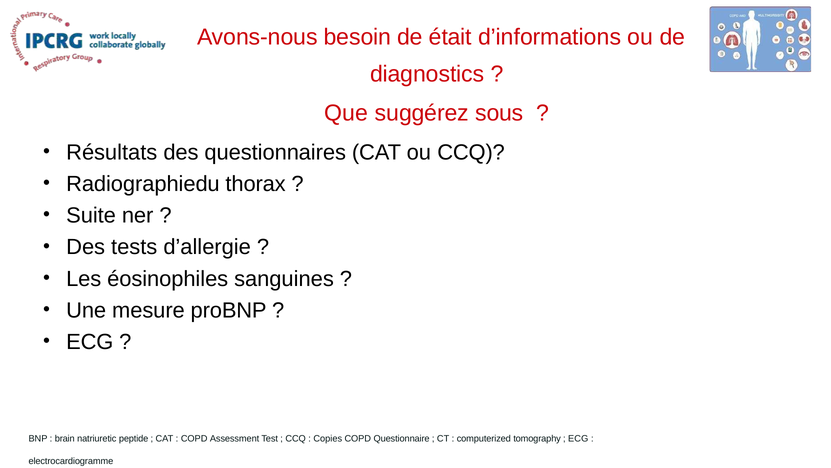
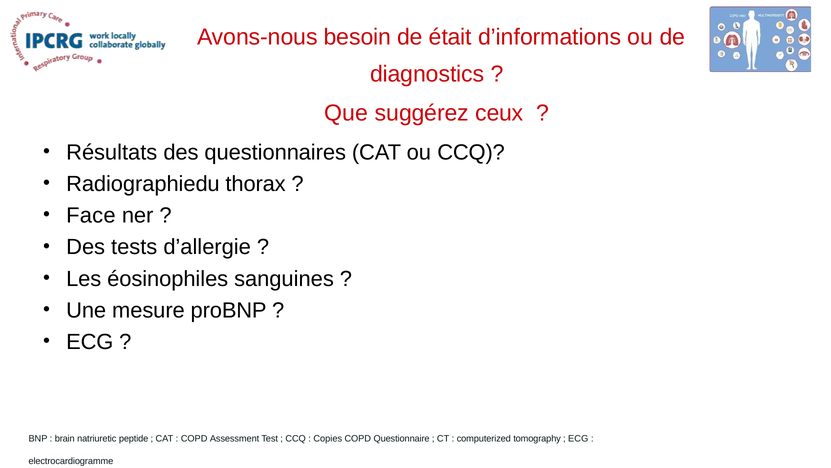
sous: sous -> ceux
Suite: Suite -> Face
